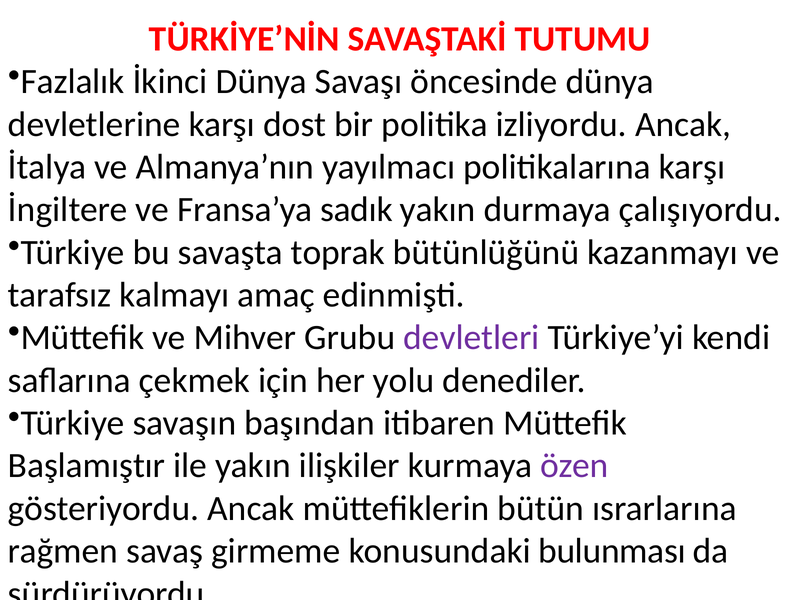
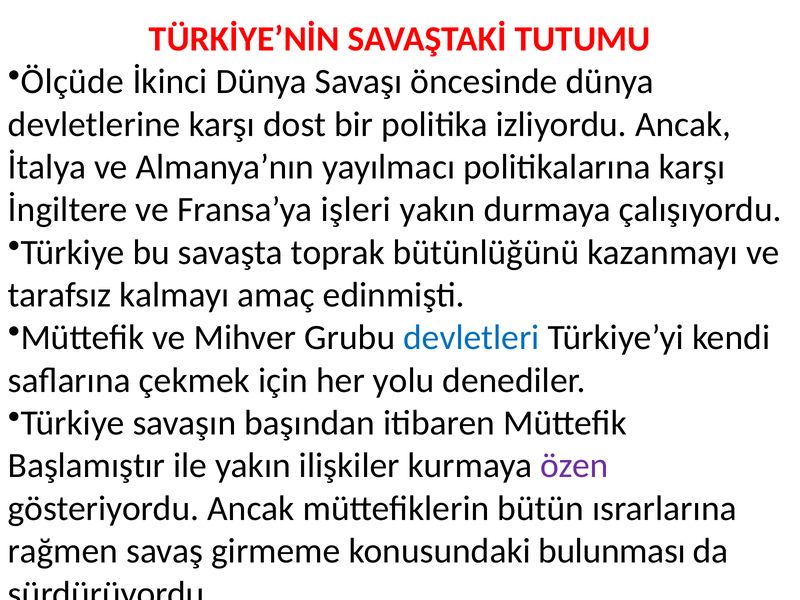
Fazlalık: Fazlalık -> Ölçüde
sadık: sadık -> işleri
devletleri colour: purple -> blue
